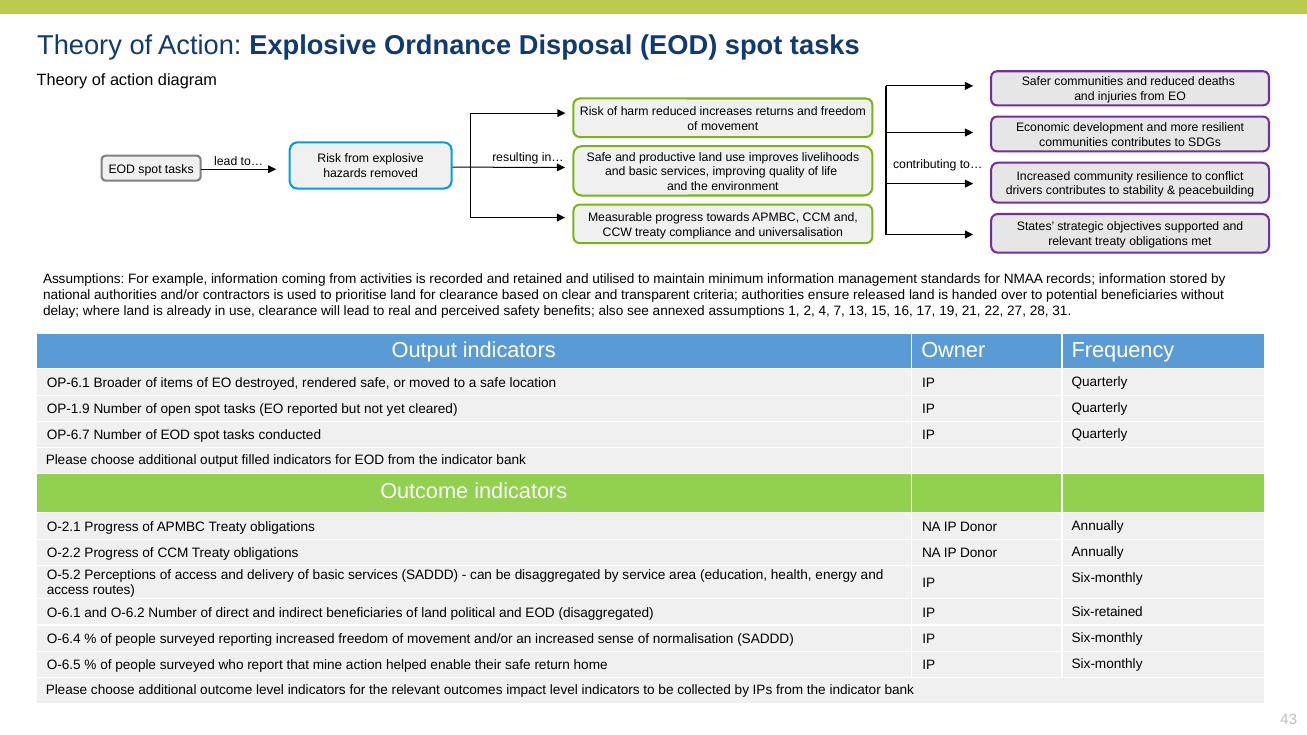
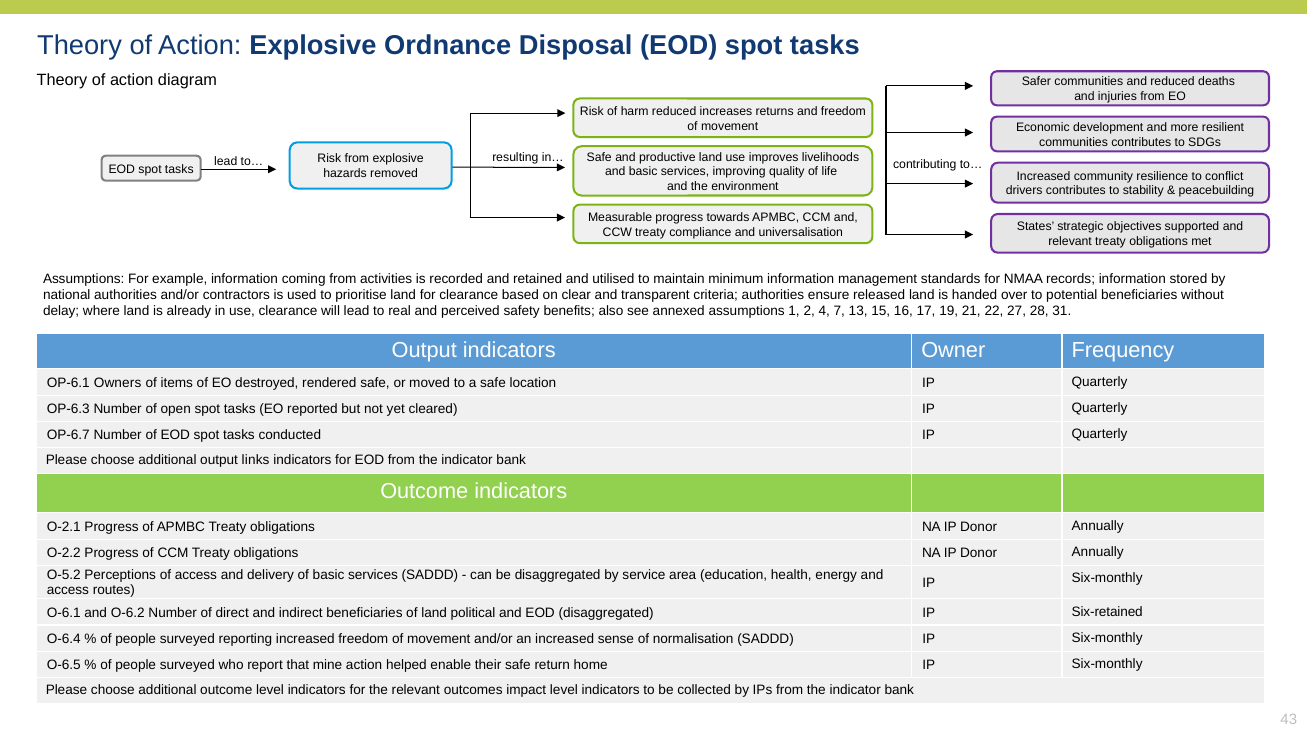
Broader: Broader -> Owners
OP-1.9: OP-1.9 -> OP-6.3
filled: filled -> links
